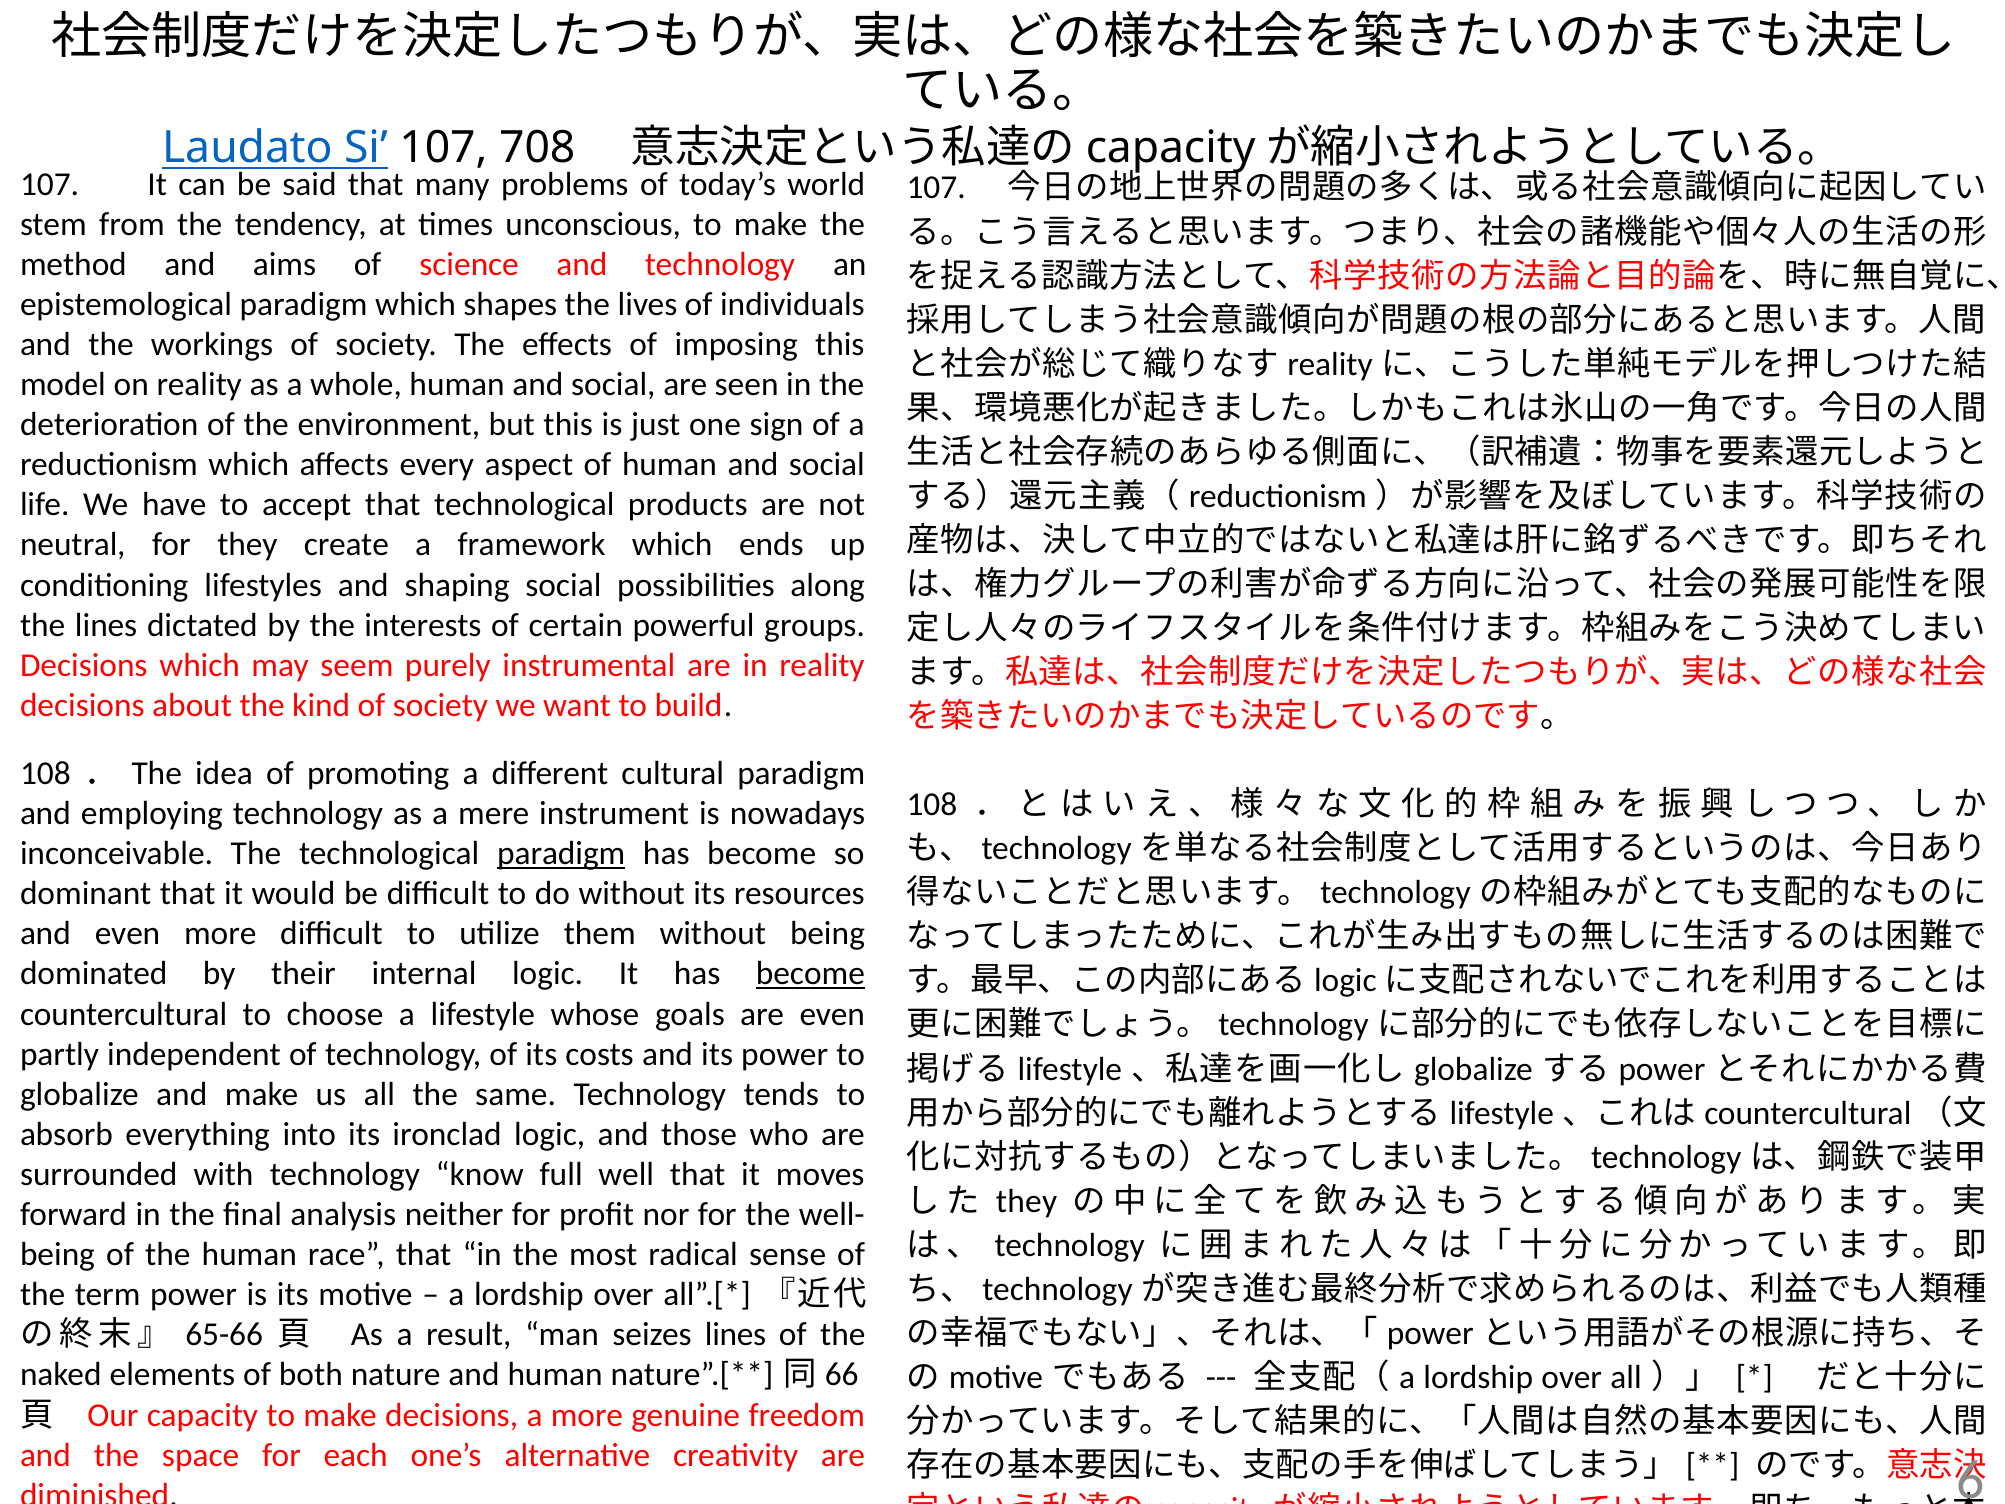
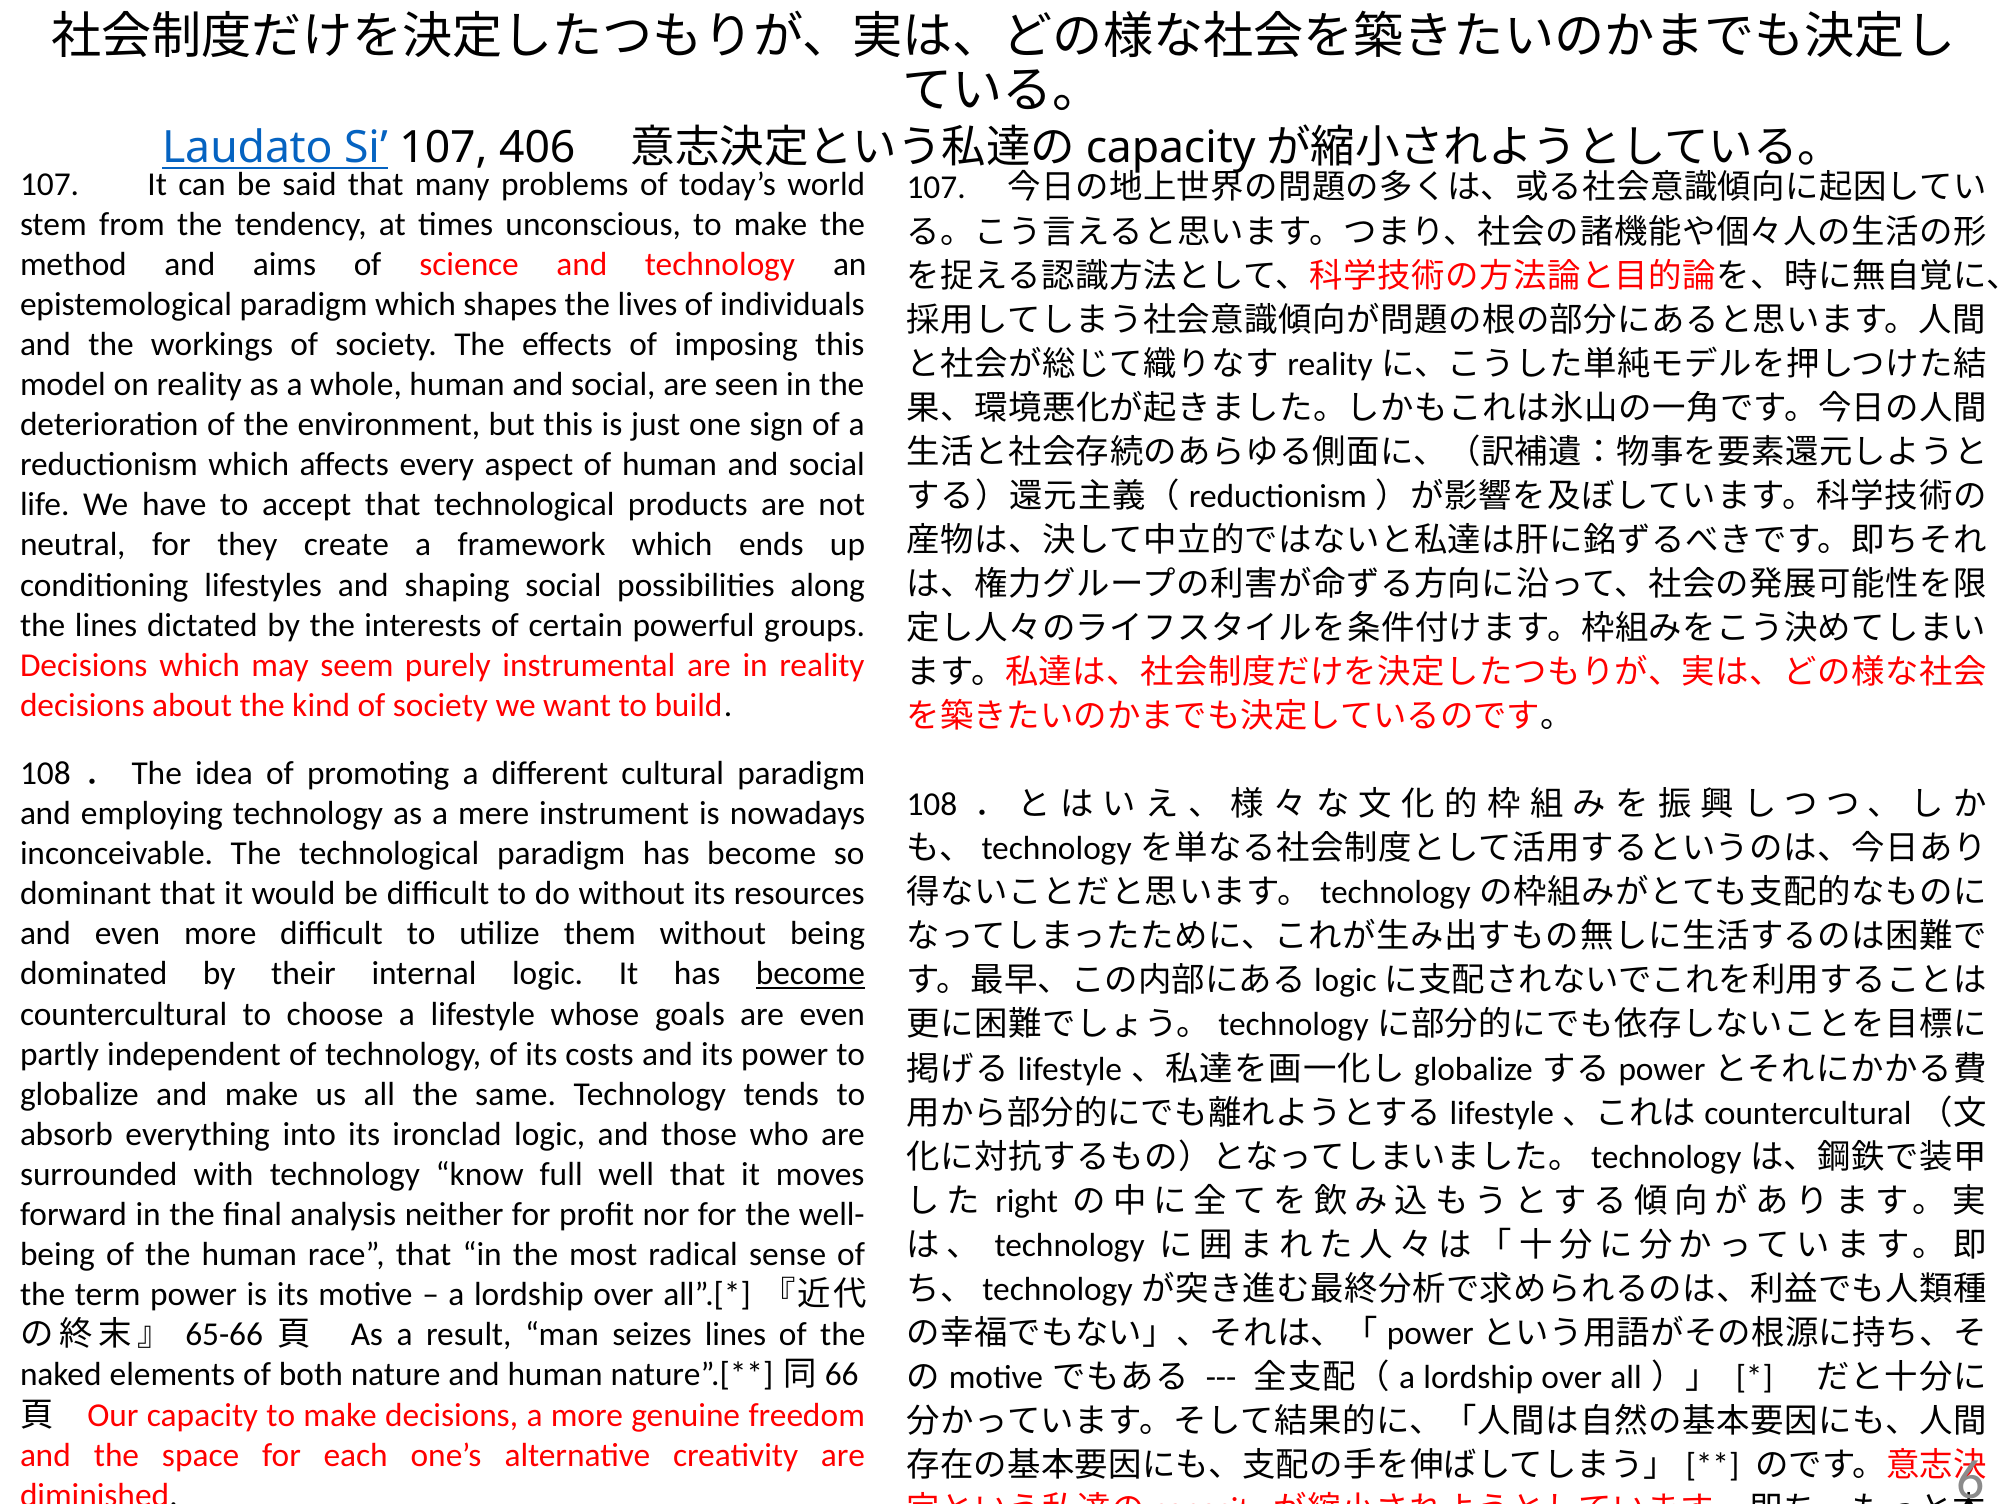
708: 708 -> 406
paradigm at (561, 853) underline: present -> none
they at (1026, 1201): they -> right
